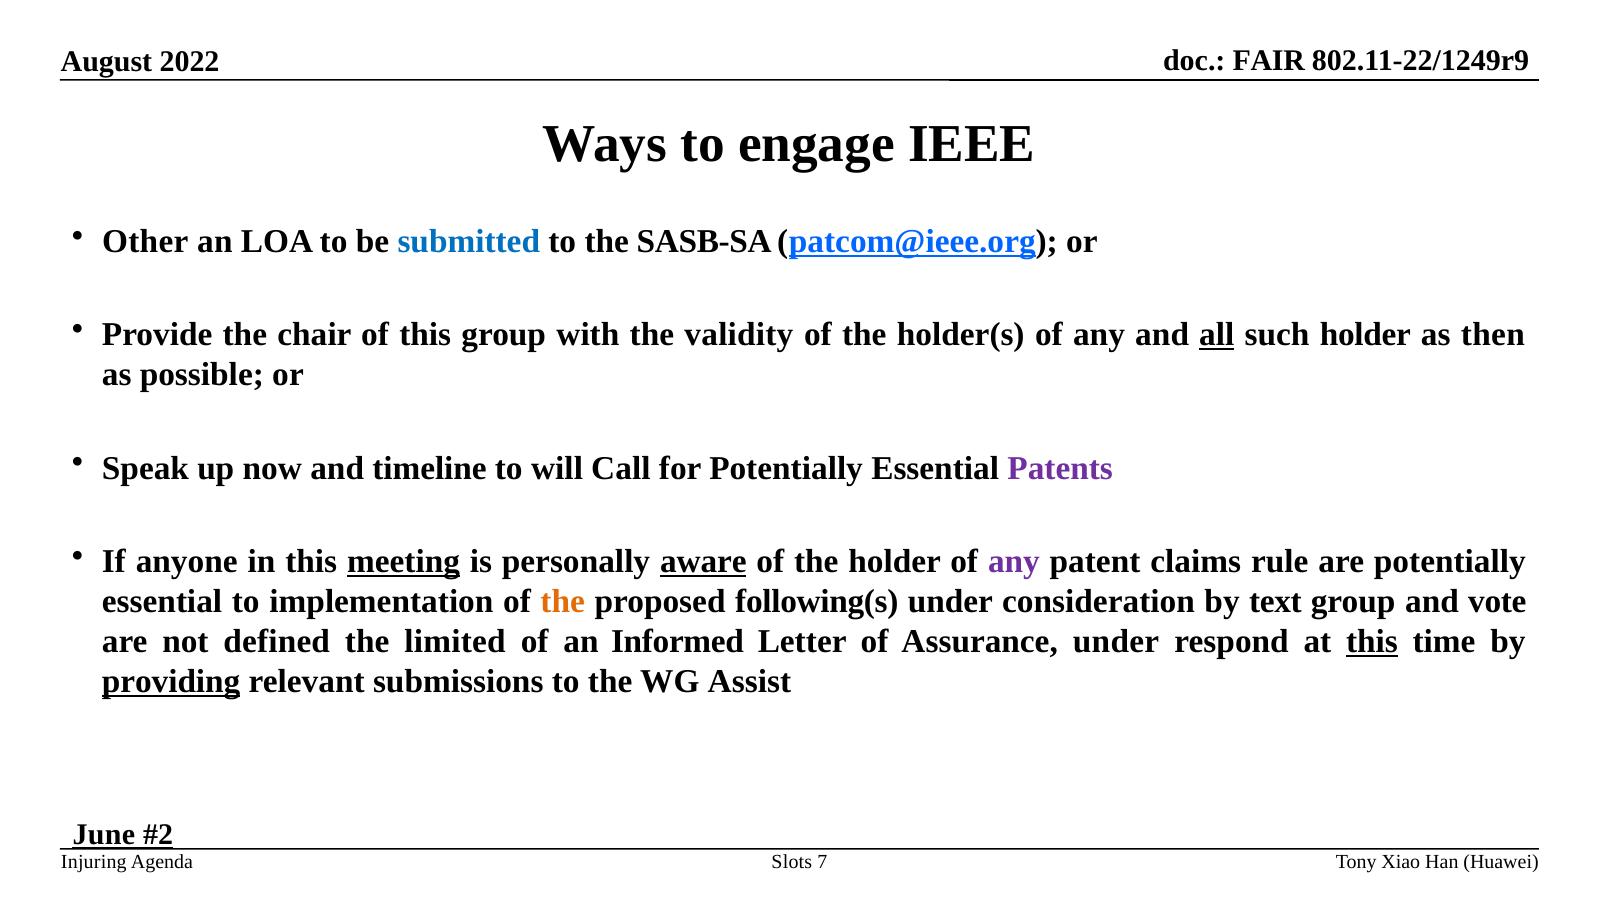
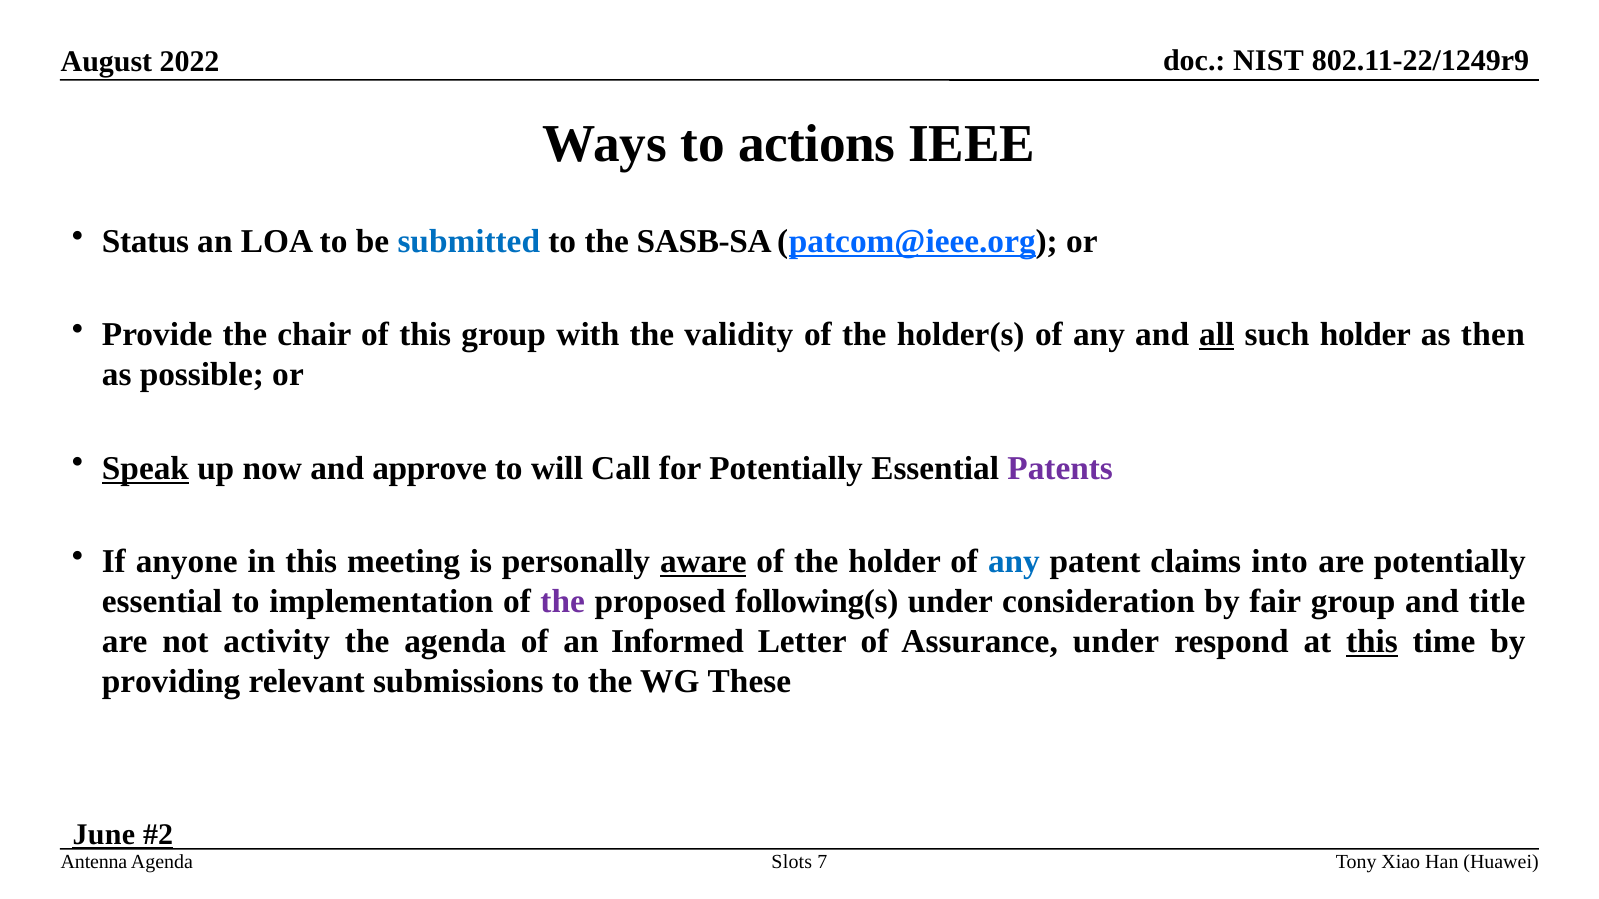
FAIR: FAIR -> NIST
engage: engage -> actions
Other: Other -> Status
Speak underline: none -> present
timeline: timeline -> approve
meeting underline: present -> none
any at (1014, 562) colour: purple -> blue
rule: rule -> into
the at (563, 602) colour: orange -> purple
text: text -> fair
vote: vote -> title
defined: defined -> activity
the limited: limited -> agenda
providing underline: present -> none
Assist: Assist -> These
Injuring: Injuring -> Antenna
